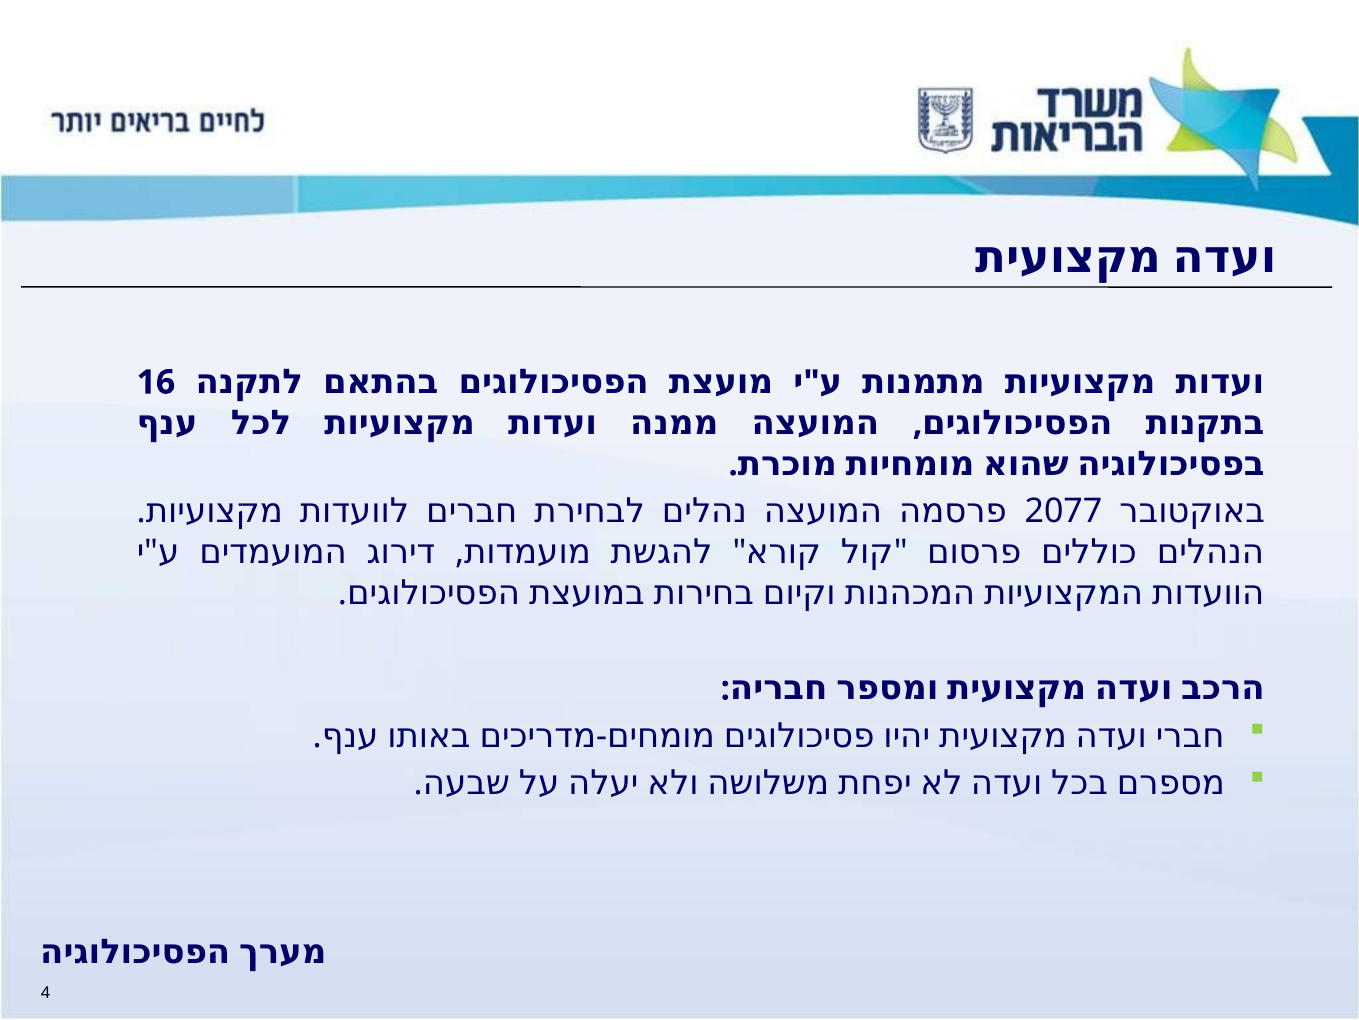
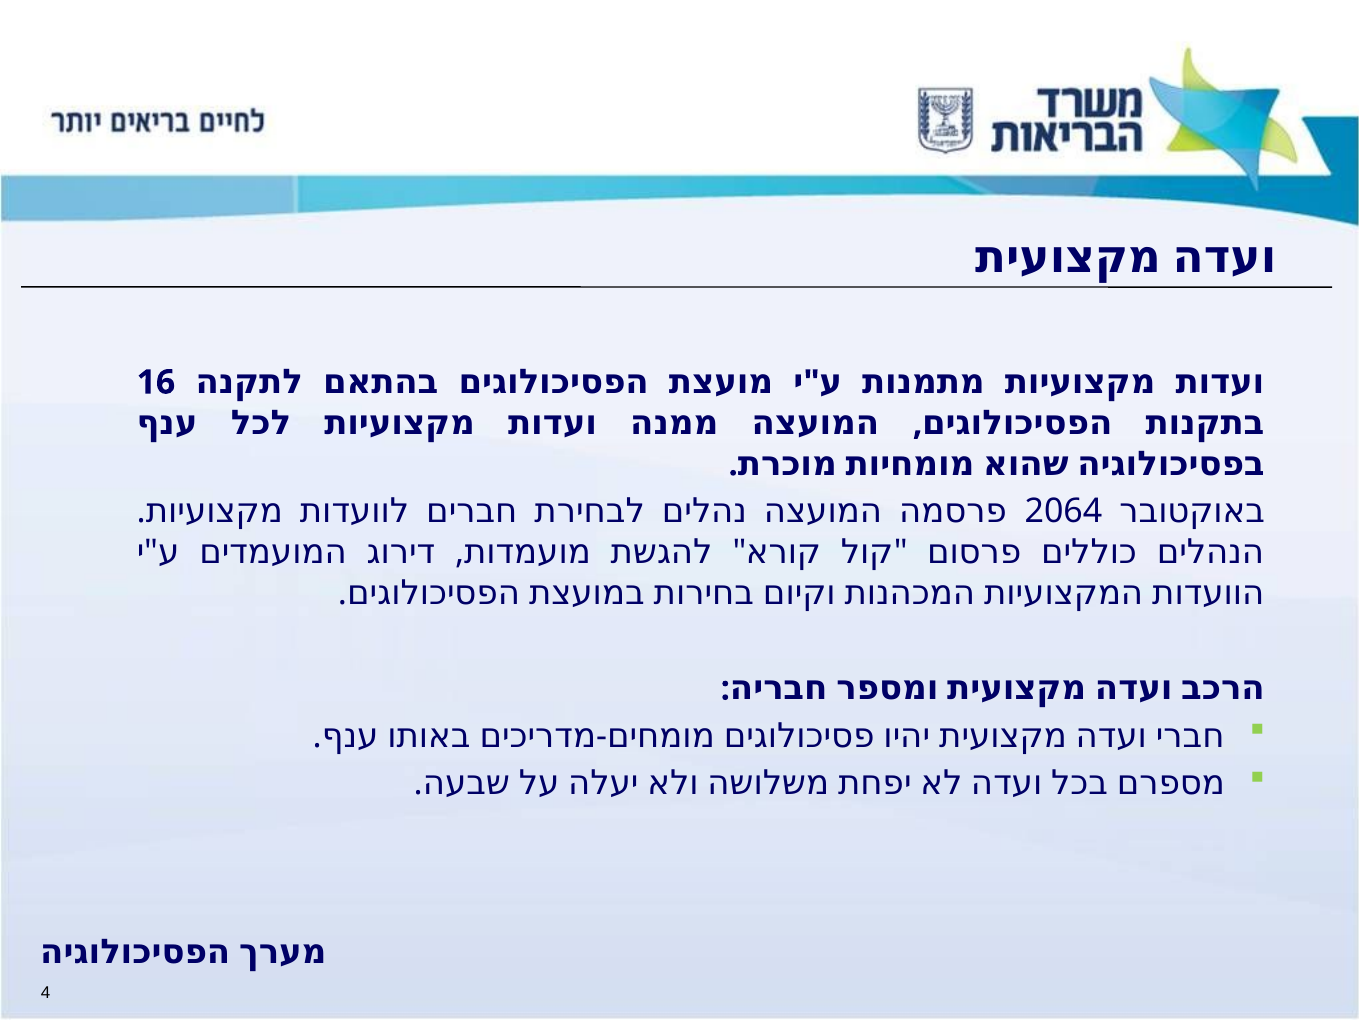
2077: 2077 -> 2064
